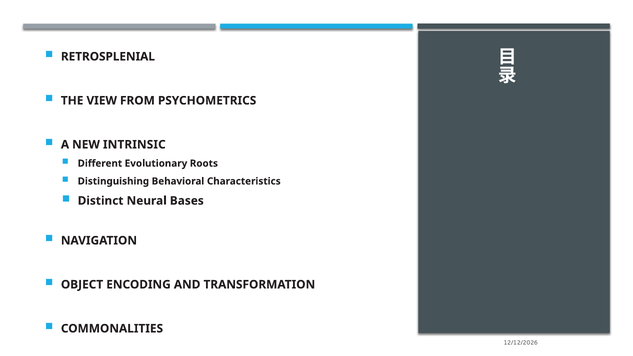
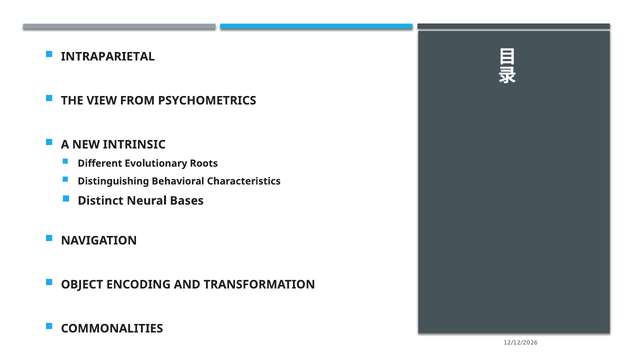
RETROSPLENIAL: RETROSPLENIAL -> INTRAPARIETAL
